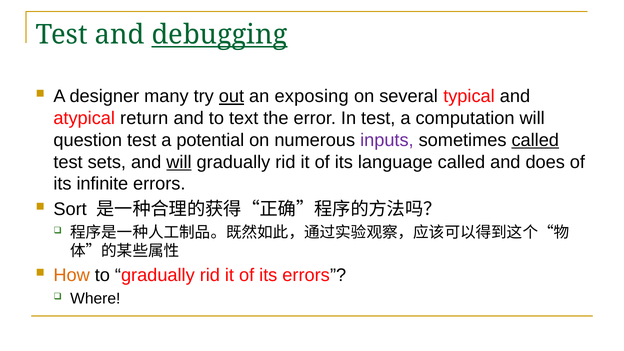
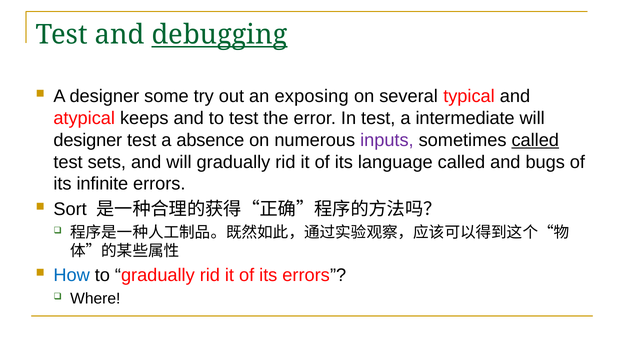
many: many -> some
out underline: present -> none
return: return -> keeps
to text: text -> test
computation: computation -> intermediate
question at (88, 140): question -> designer
potential: potential -> absence
will at (179, 162) underline: present -> none
does: does -> bugs
How colour: orange -> blue
